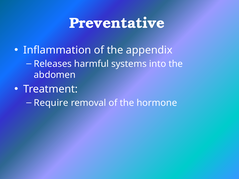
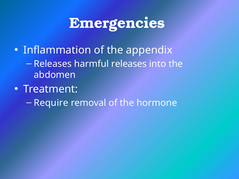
Preventative: Preventative -> Emergencies
harmful systems: systems -> releases
